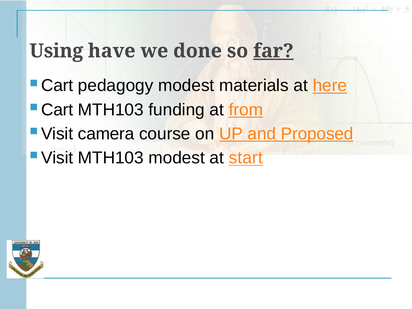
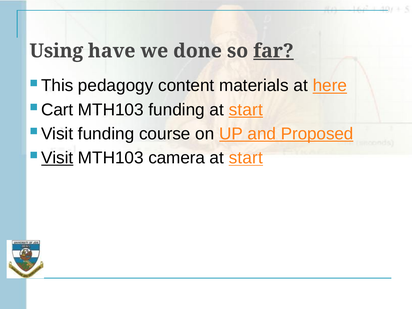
Cart at (57, 86): Cart -> This
pedagogy modest: modest -> content
from at (246, 110): from -> start
Visit camera: camera -> funding
Visit at (57, 158) underline: none -> present
MTH103 modest: modest -> camera
